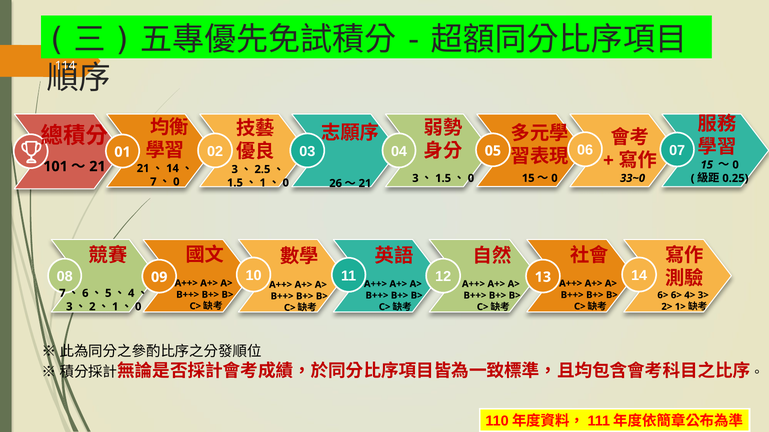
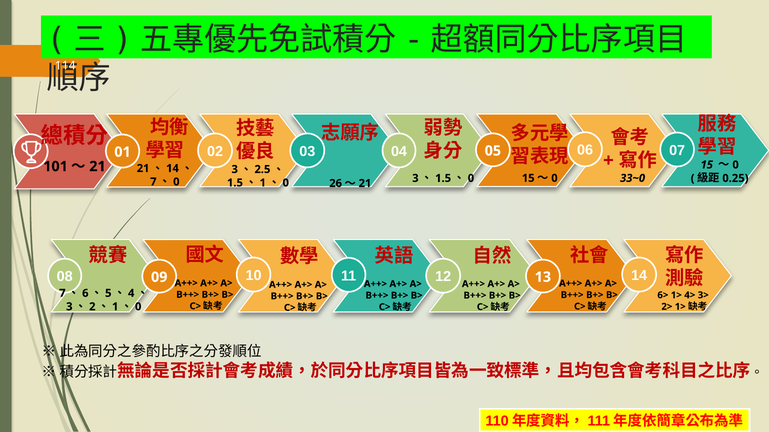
6> 6>: 6> -> 1>
